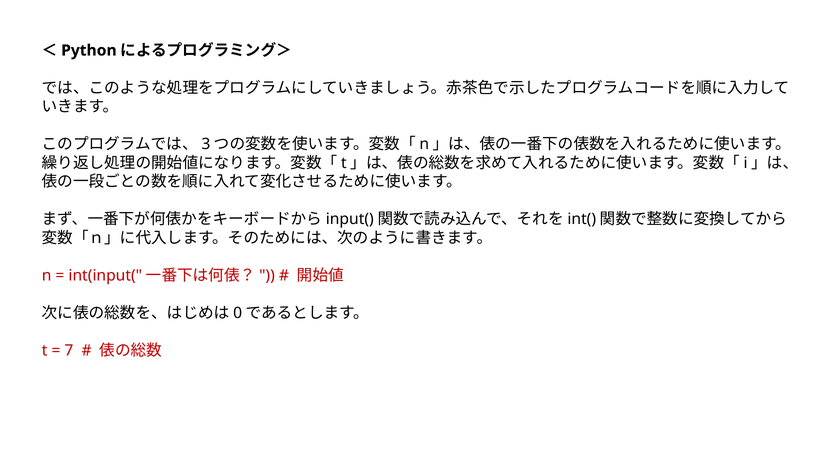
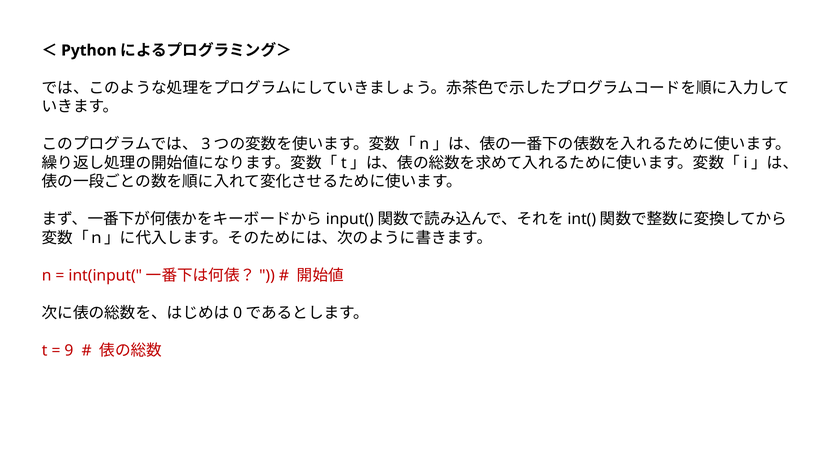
7: 7 -> 9
